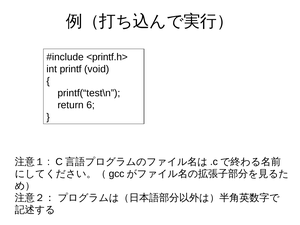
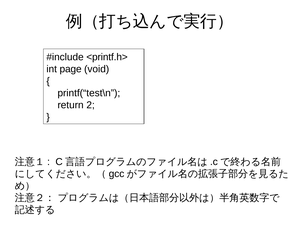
printf: printf -> page
6: 6 -> 2
